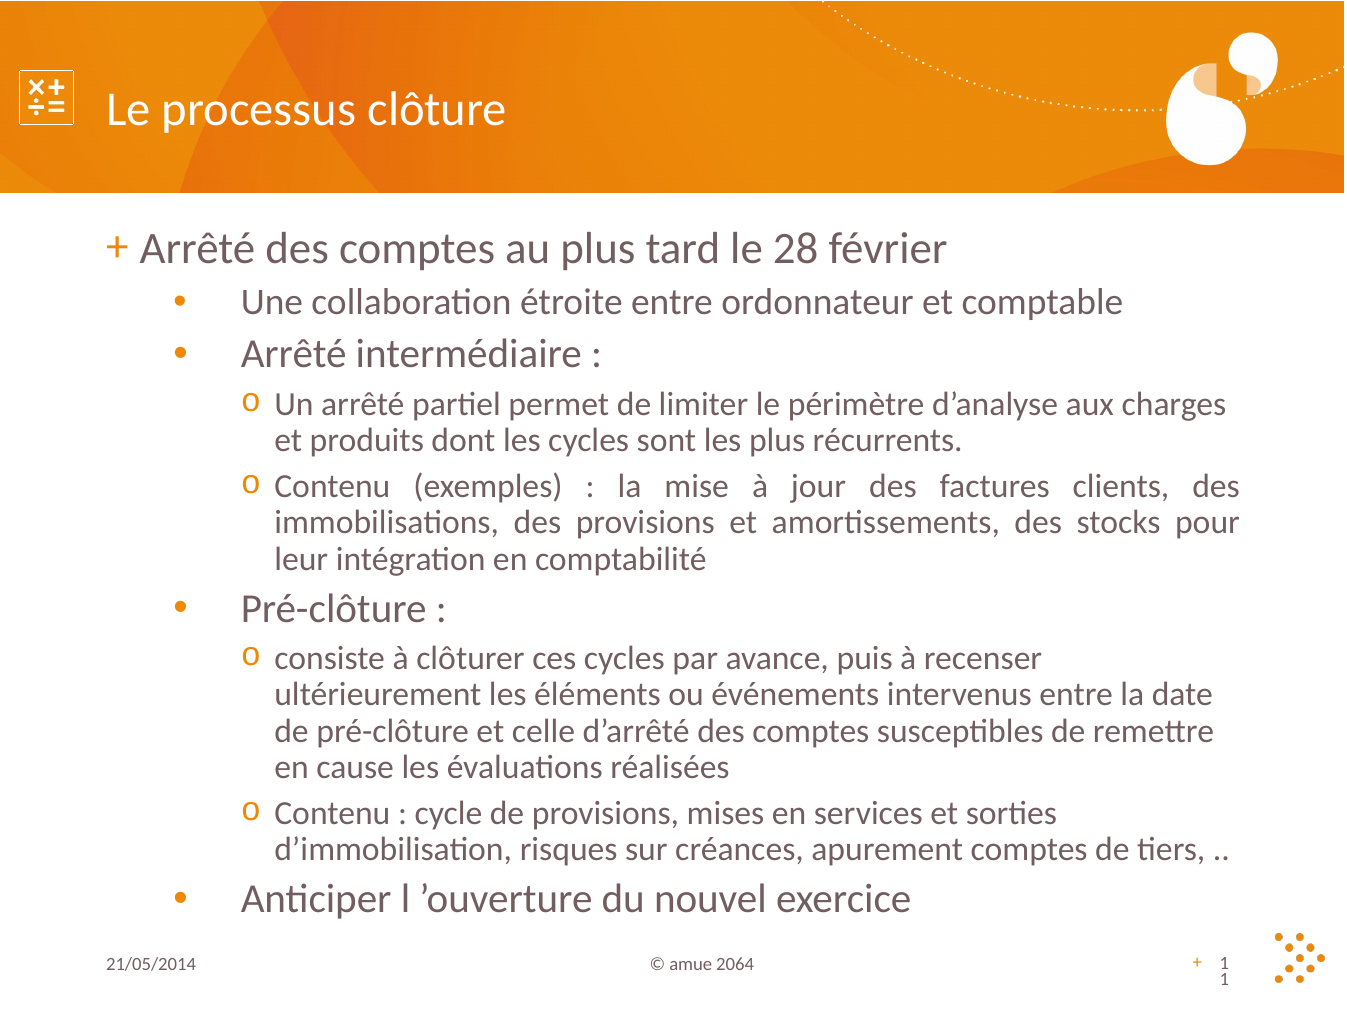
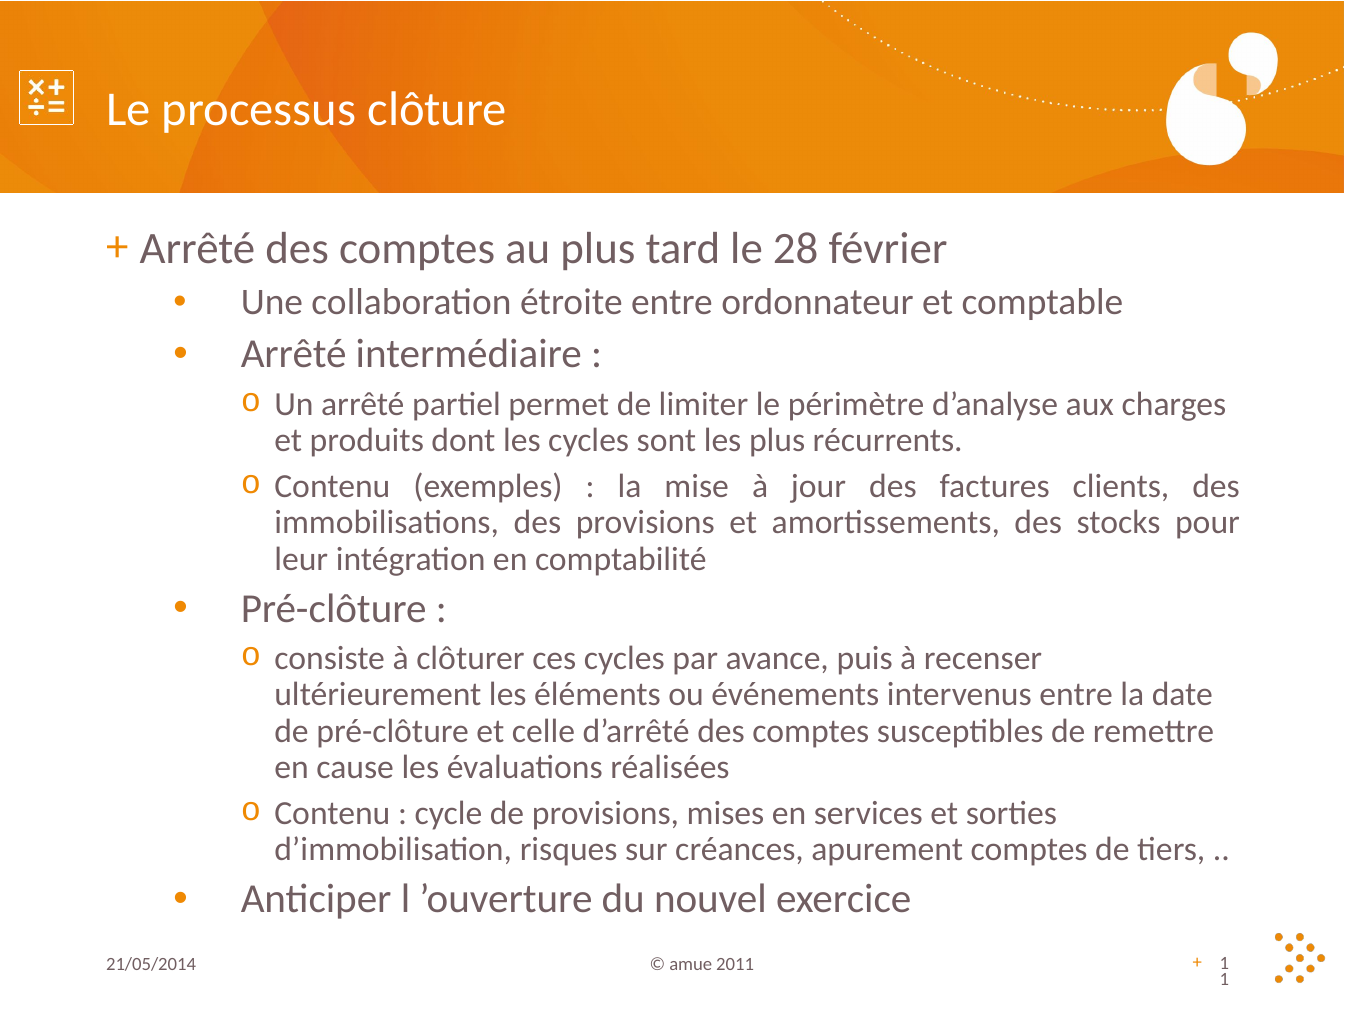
2064: 2064 -> 2011
